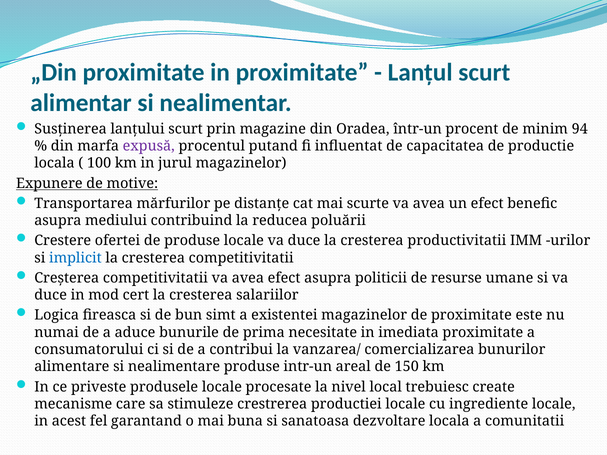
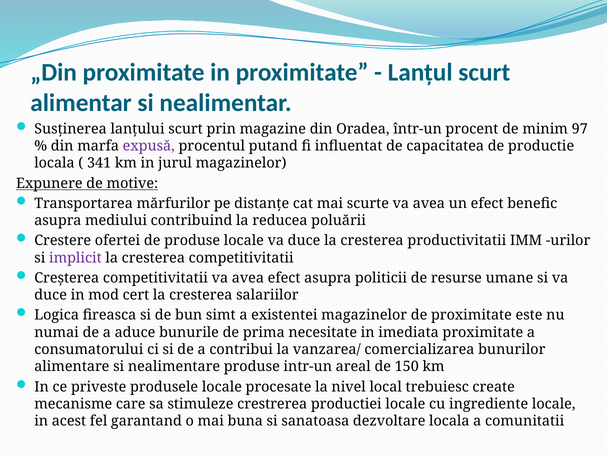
94: 94 -> 97
100: 100 -> 341
implicit colour: blue -> purple
